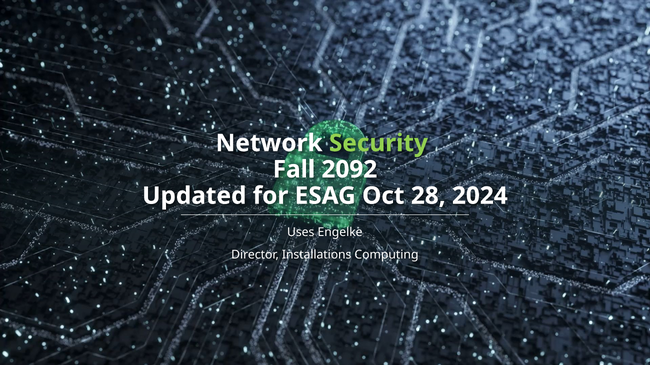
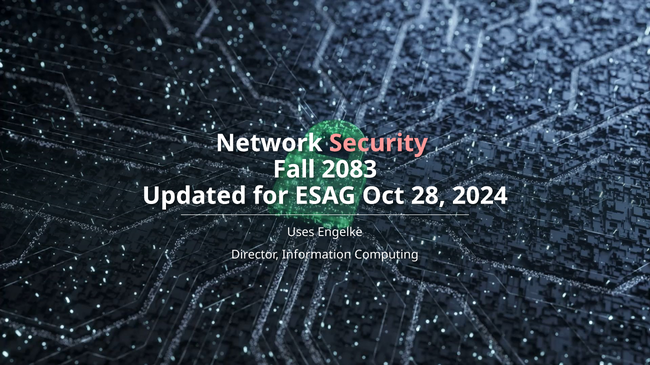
Security colour: light green -> pink
2092: 2092 -> 2083
Installations: Installations -> Information
